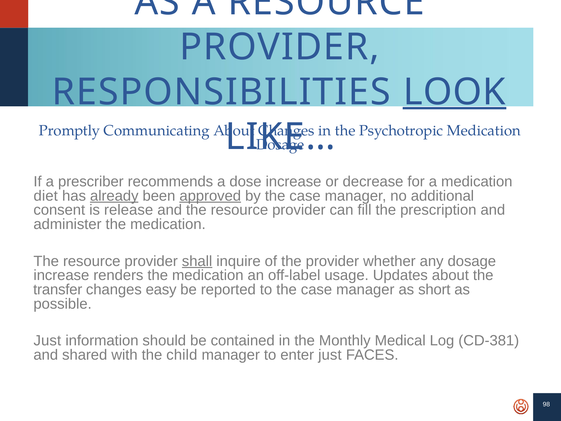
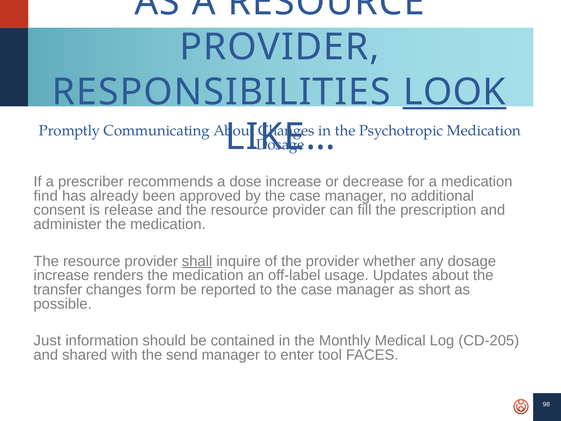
diet: diet -> find
already underline: present -> none
approved underline: present -> none
easy: easy -> form
CD-381: CD-381 -> CD-205
child: child -> send
enter just: just -> tool
